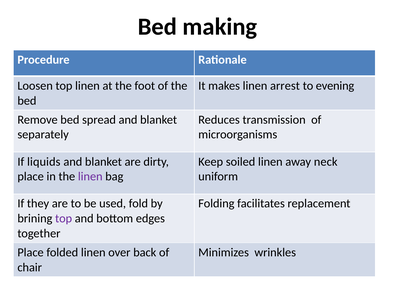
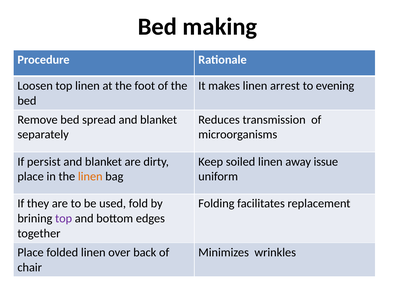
liquids: liquids -> persist
neck: neck -> issue
linen at (90, 177) colour: purple -> orange
